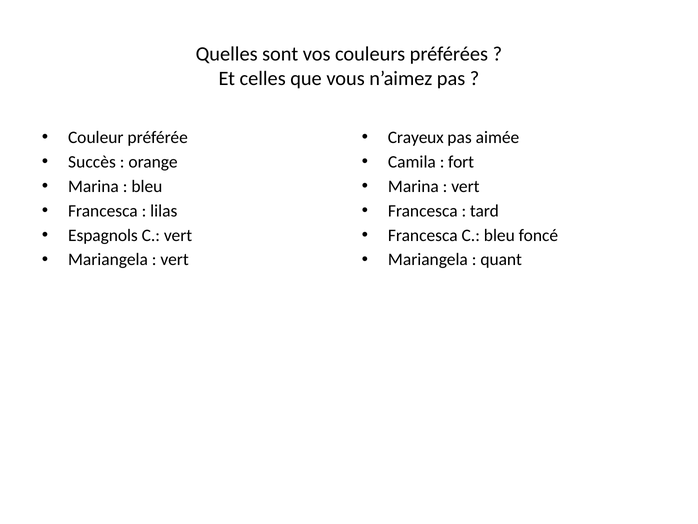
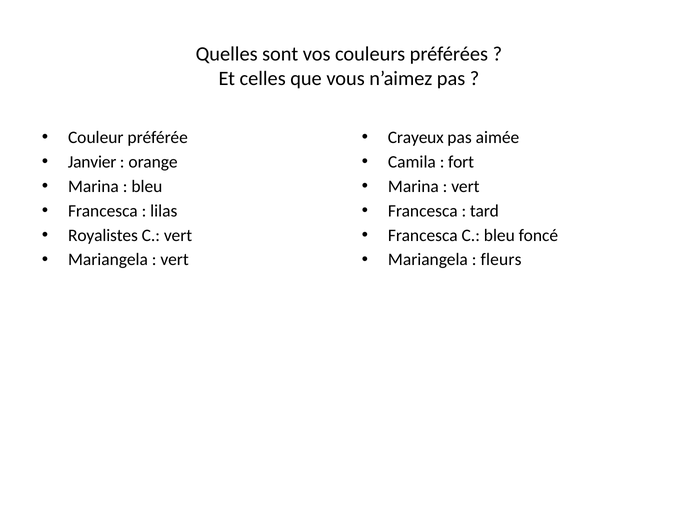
Succès: Succès -> Janvier
Espagnols: Espagnols -> Royalistes
quant: quant -> fleurs
